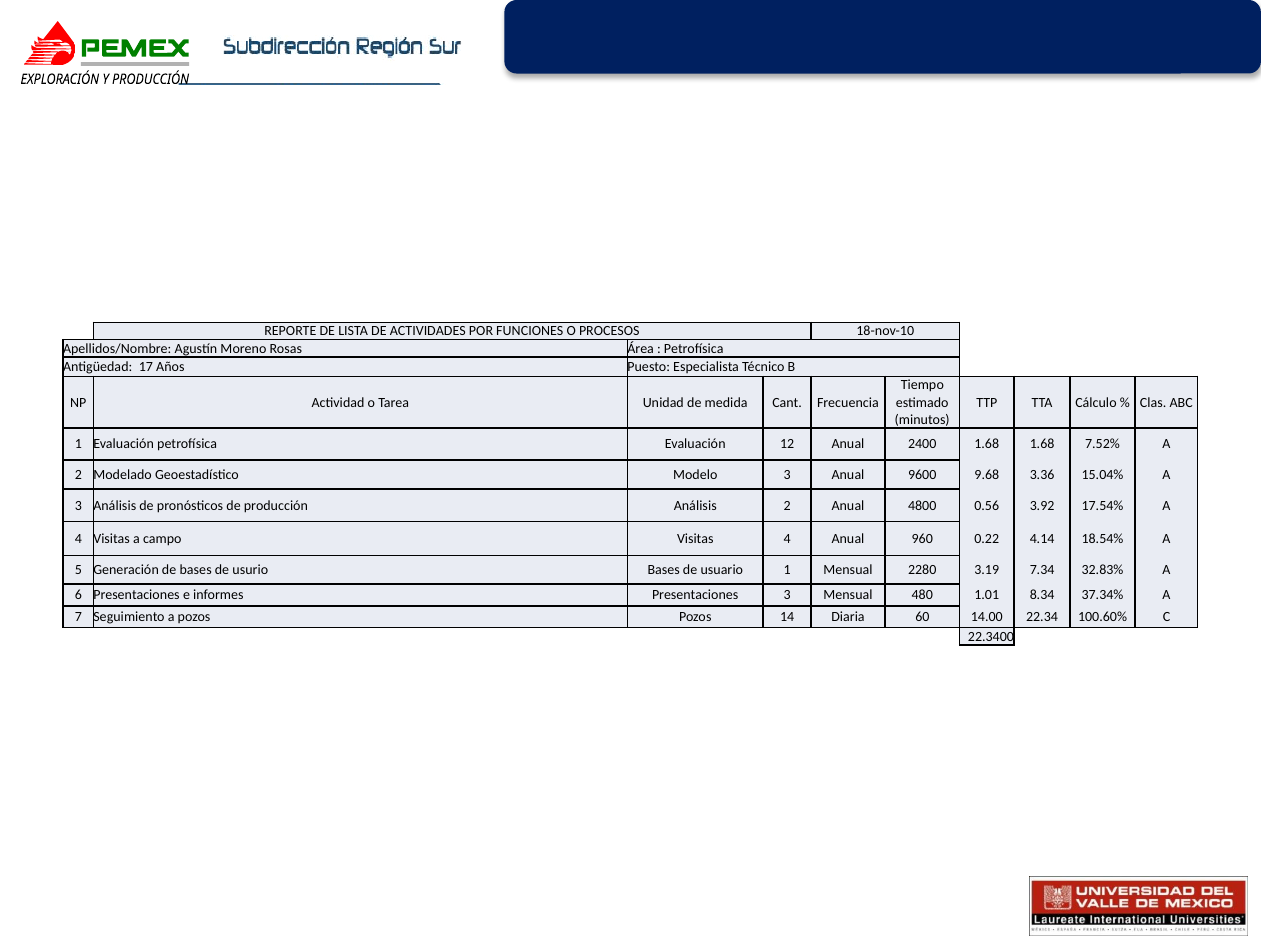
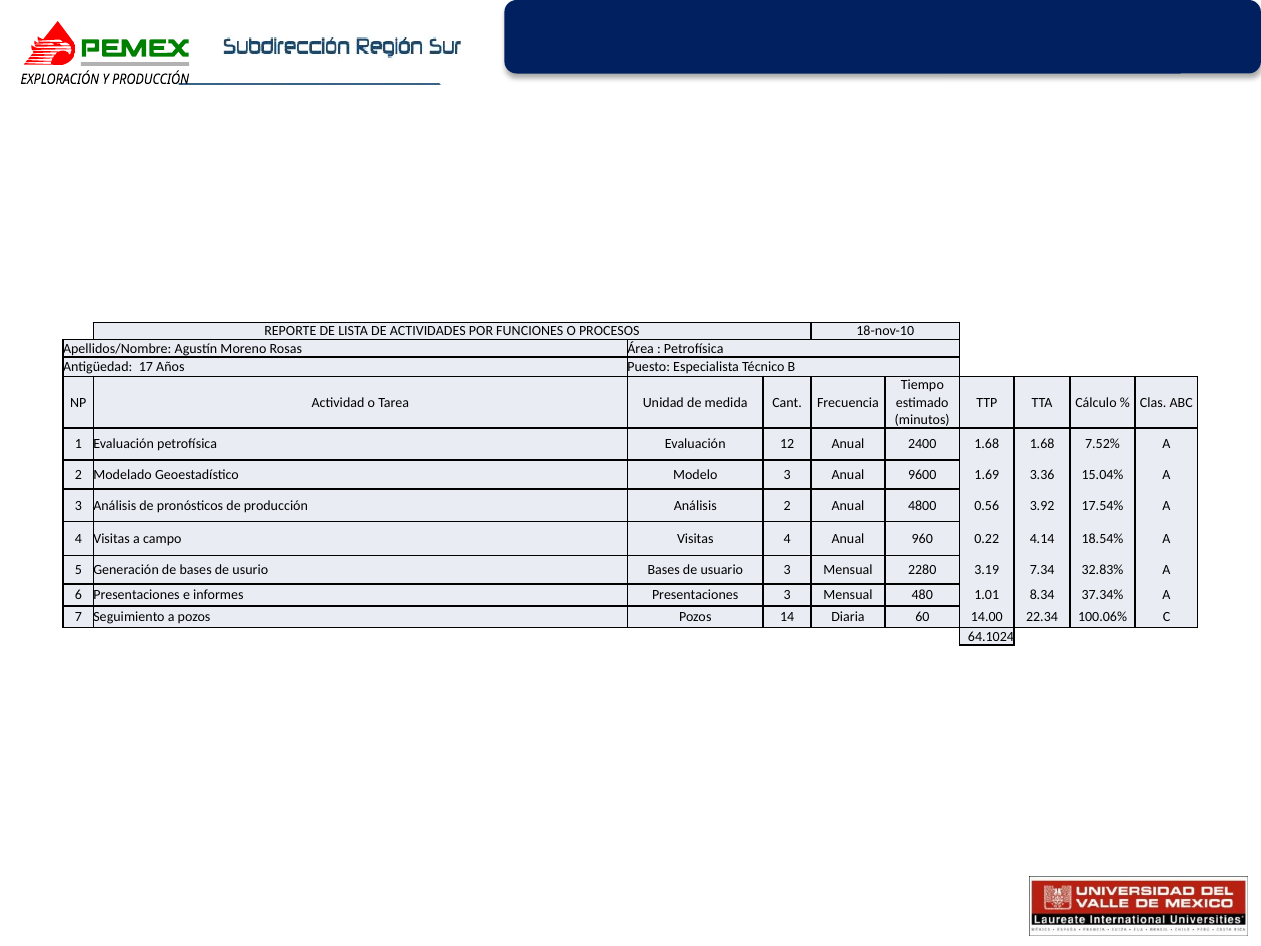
9.68: 9.68 -> 1.69
usuario 1: 1 -> 3
100.60%: 100.60% -> 100.06%
22.3400: 22.3400 -> 64.1024
